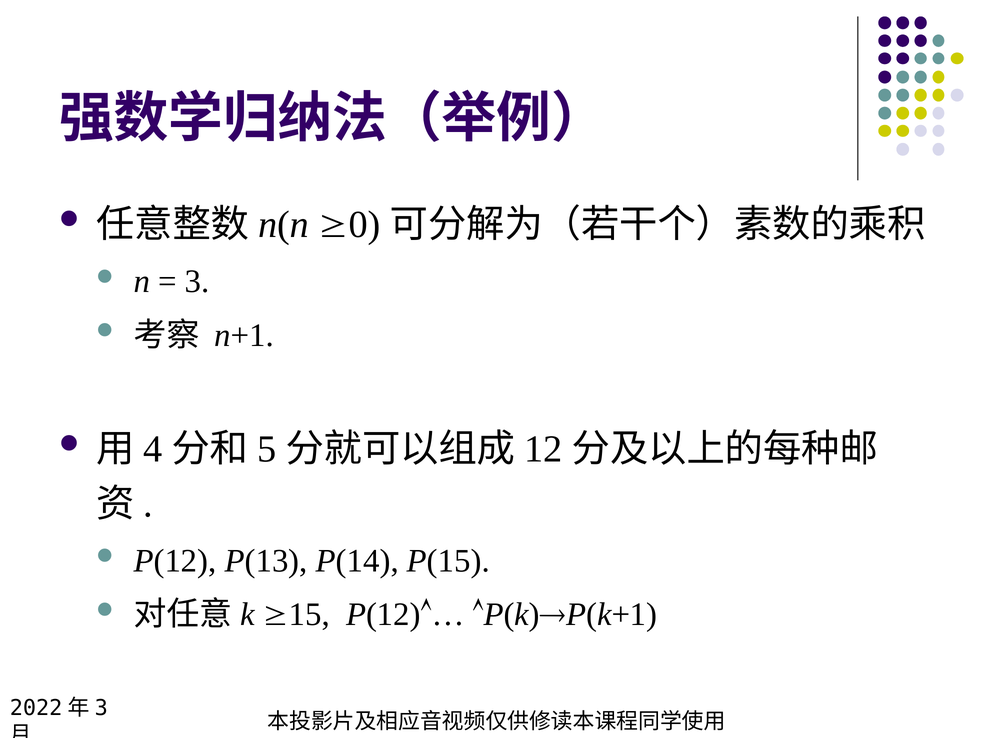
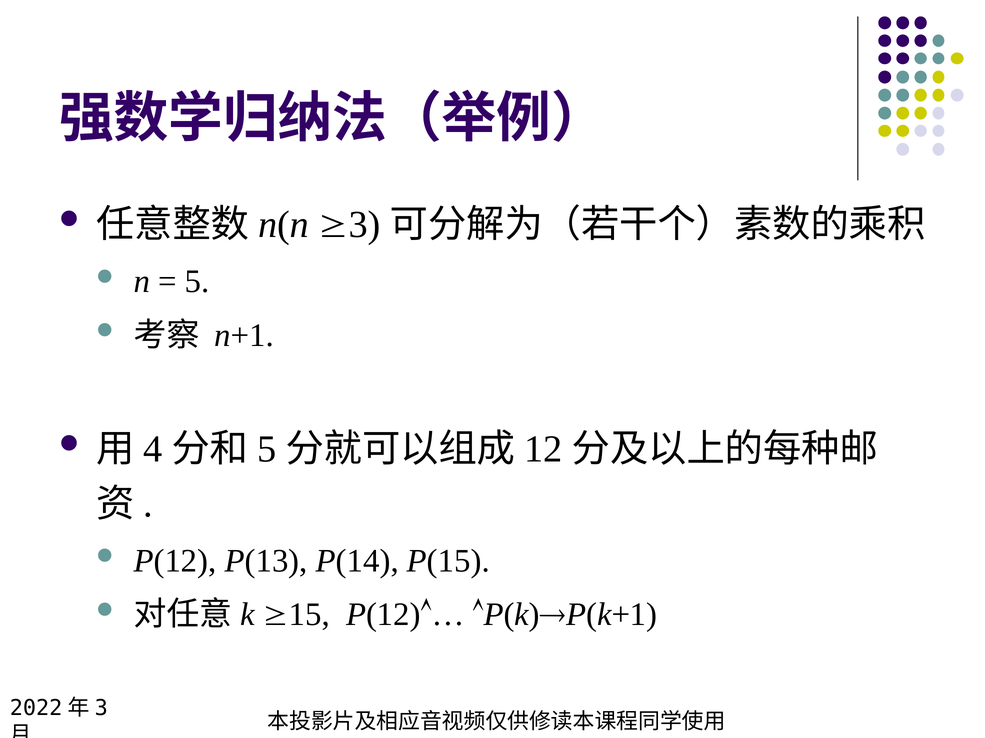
0: 0 -> 3
3 at (197, 282): 3 -> 5
